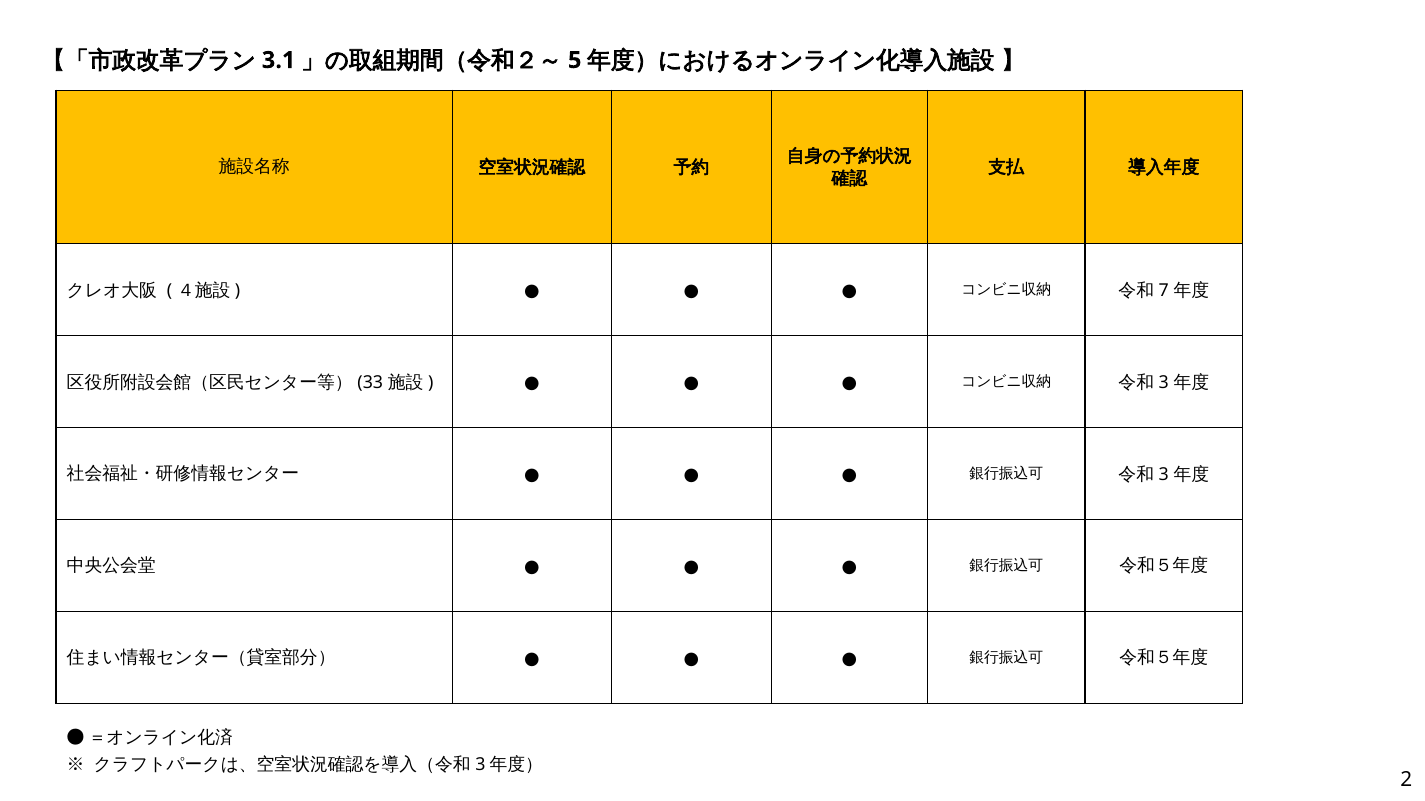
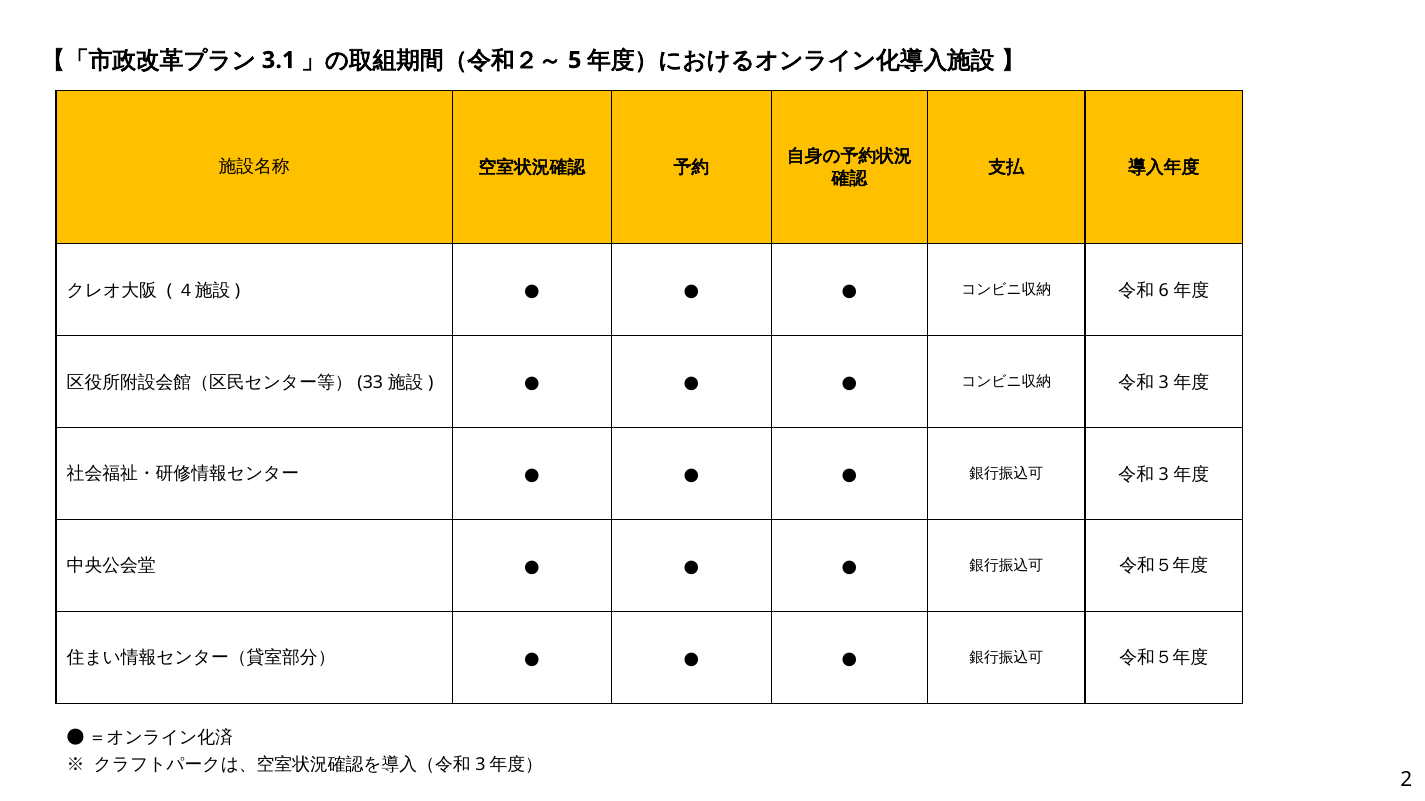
7: 7 -> 6
